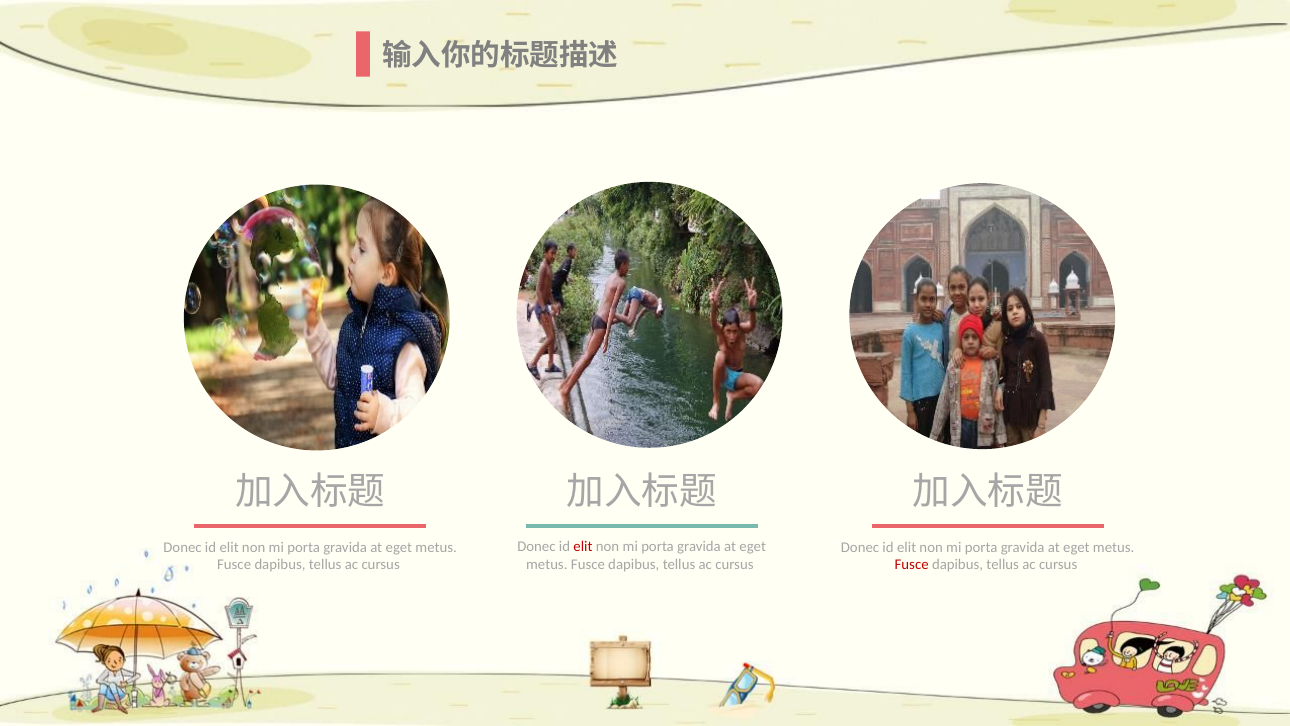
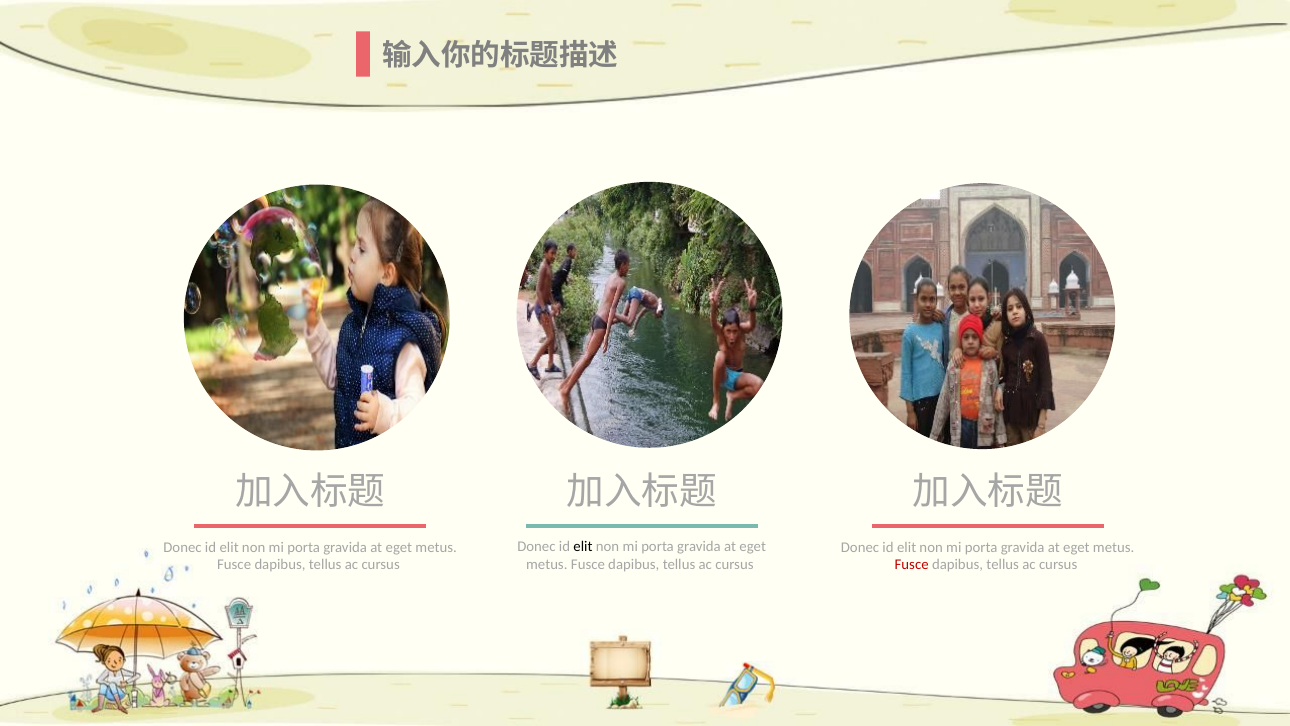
elit at (583, 547) colour: red -> black
